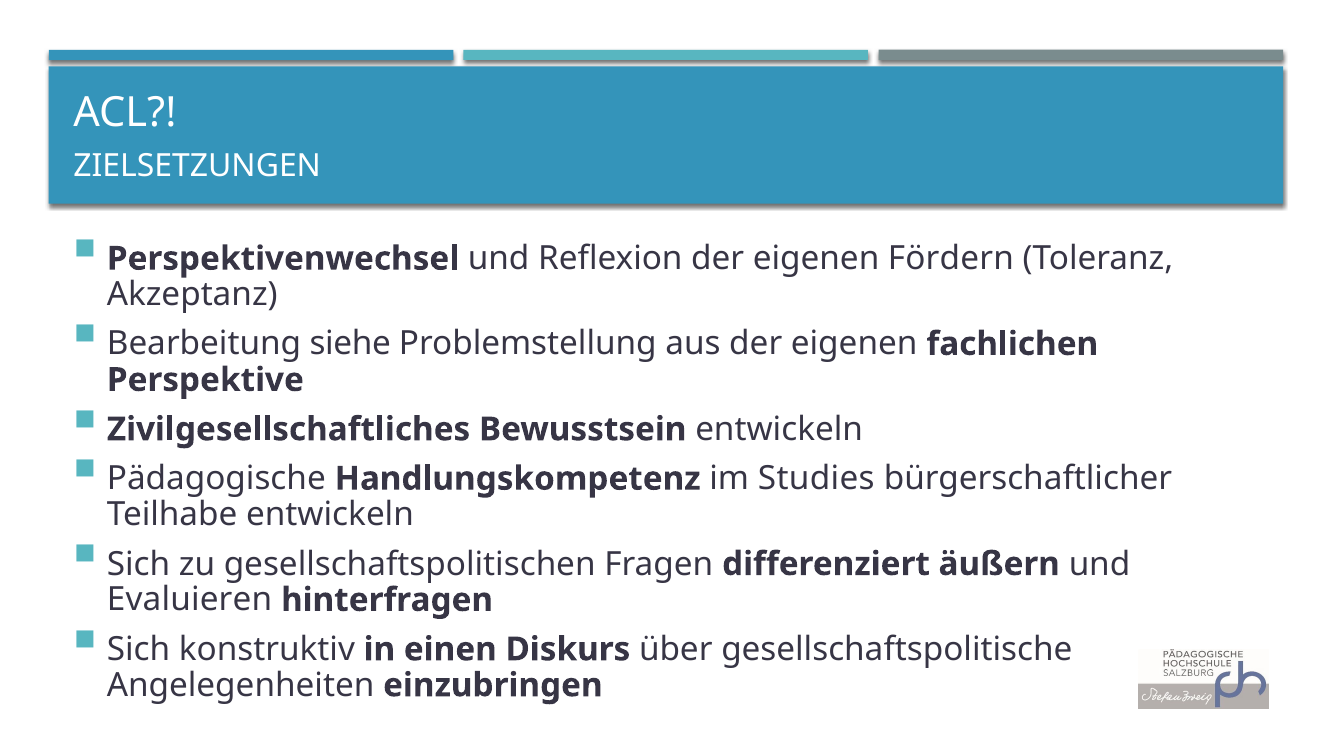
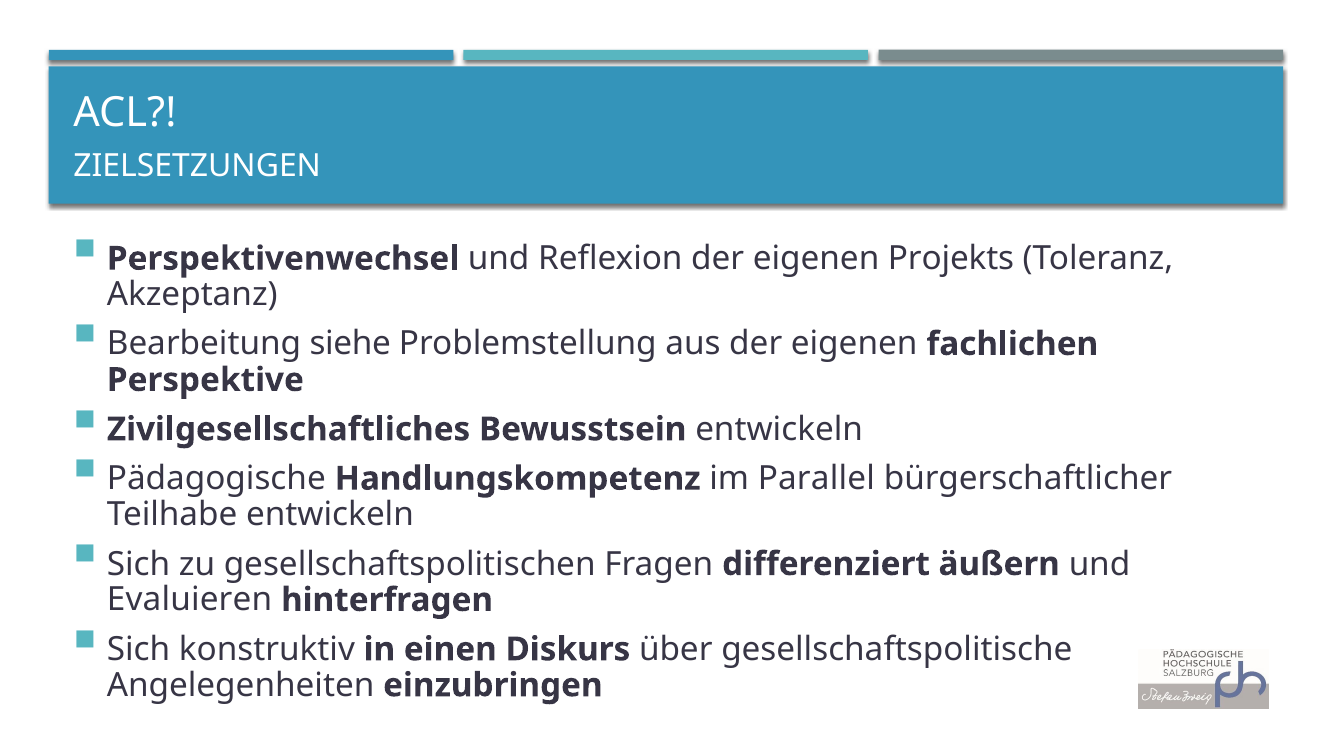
Fördern: Fördern -> Projekts
Studies: Studies -> Parallel
